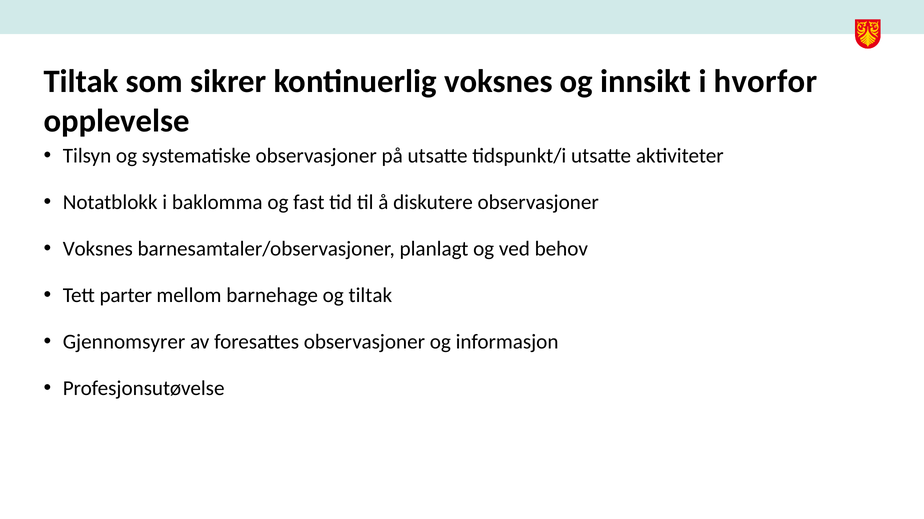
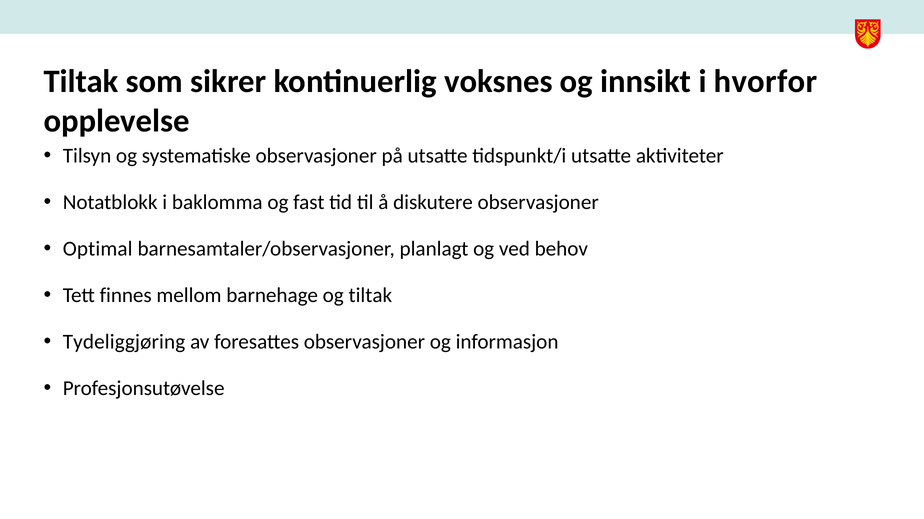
Voksnes at (98, 249): Voksnes -> Optimal
parter: parter -> finnes
Gjennomsyrer: Gjennomsyrer -> Tydeliggjøring
